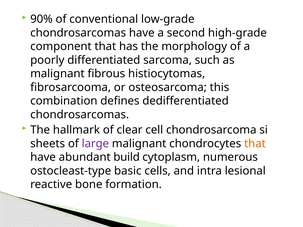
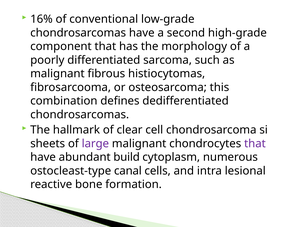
90%: 90% -> 16%
that at (255, 144) colour: orange -> purple
basic: basic -> canal
